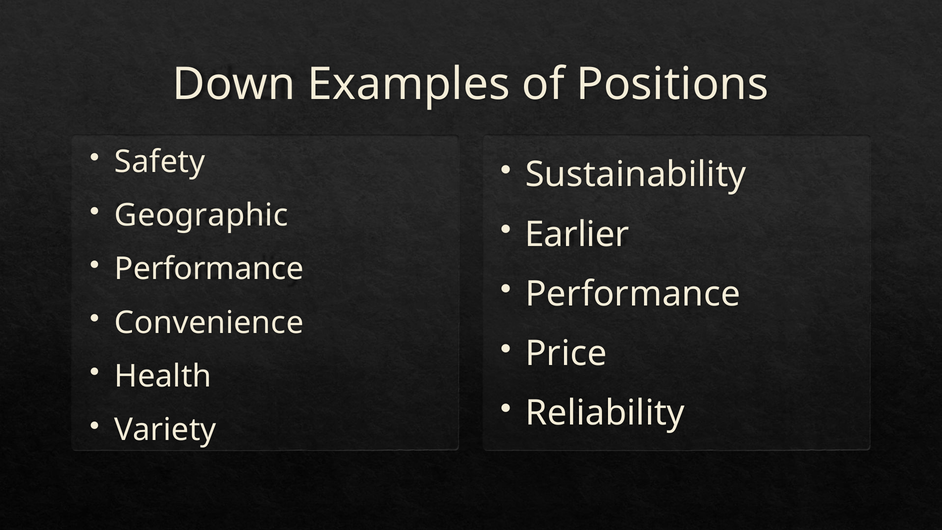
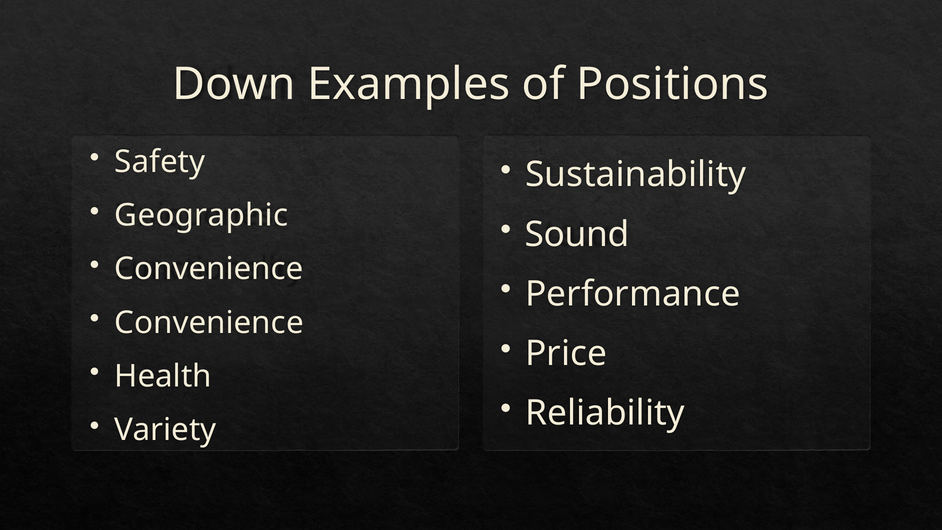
Earlier: Earlier -> Sound
Performance at (209, 269): Performance -> Convenience
